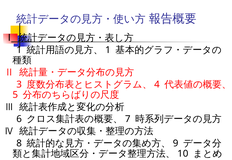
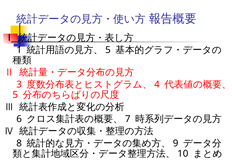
1 at (108, 50): 1 -> 5
